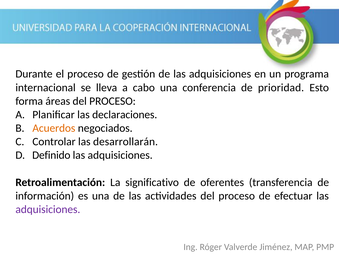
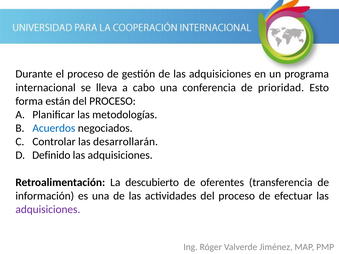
áreas: áreas -> están
declaraciones: declaraciones -> metodologías
Acuerdos colour: orange -> blue
significativo: significativo -> descubierto
